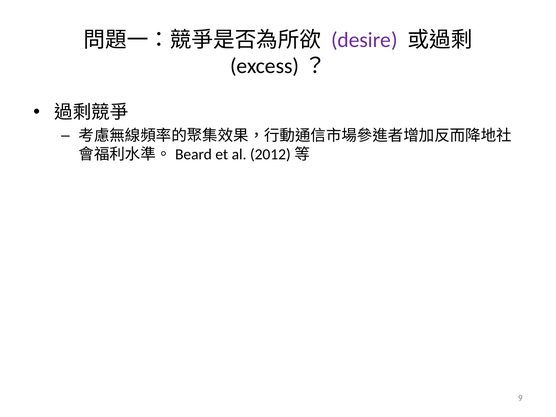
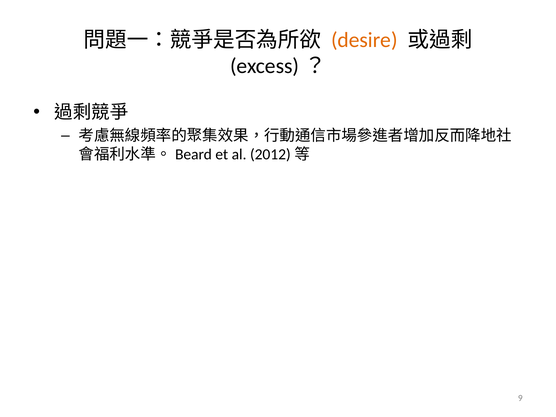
desire colour: purple -> orange
